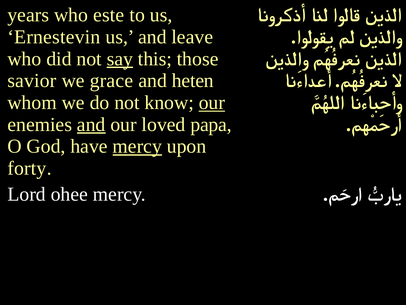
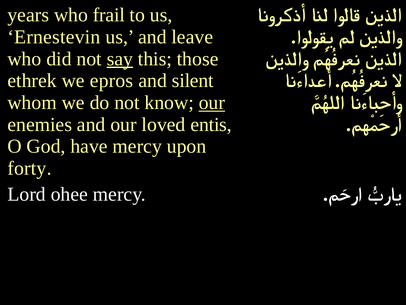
este: este -> frail
savior: savior -> ethrek
grace: grace -> epros
heten: heten -> silent
and at (91, 124) underline: present -> none
papa: papa -> entis
mercy at (137, 146) underline: present -> none
